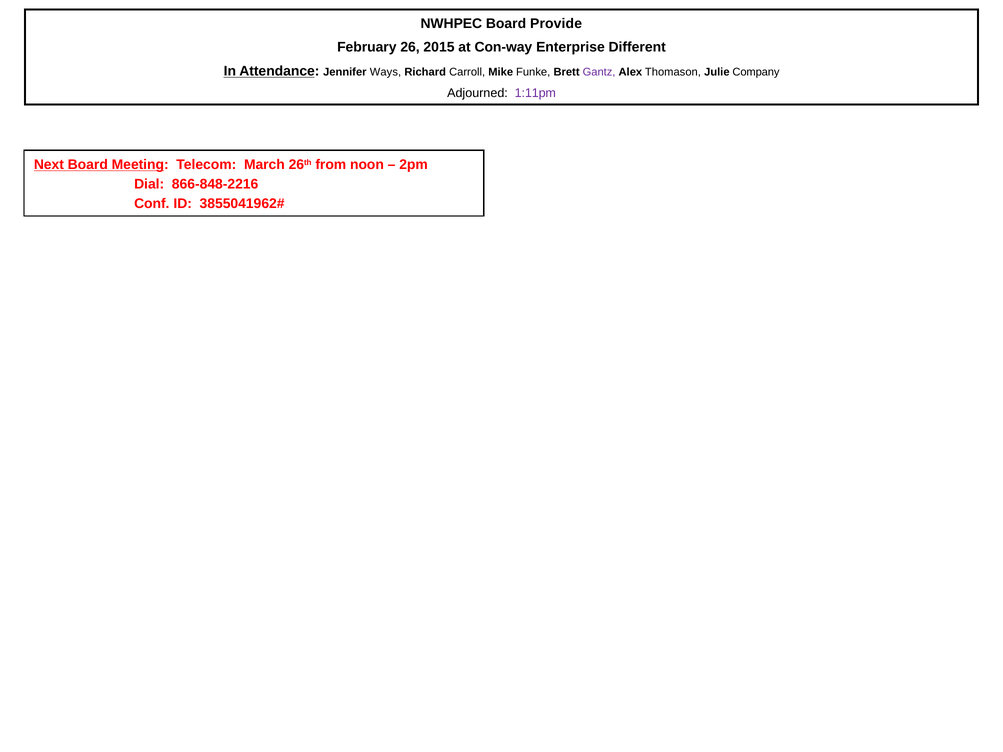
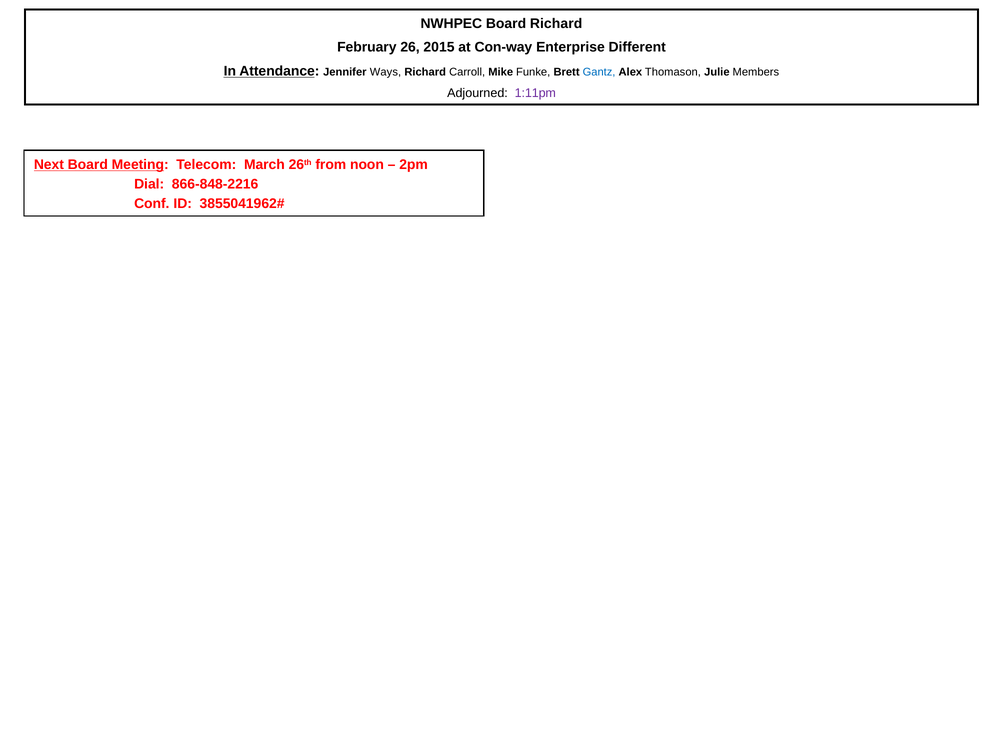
Board Provide: Provide -> Richard
Gantz colour: purple -> blue
Company: Company -> Members
